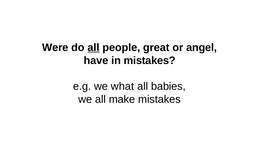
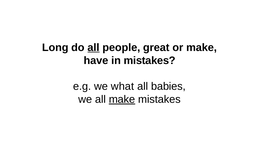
Were: Were -> Long
or angel: angel -> make
make at (122, 99) underline: none -> present
